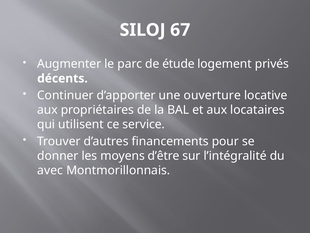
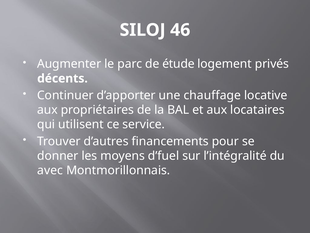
67: 67 -> 46
ouverture: ouverture -> chauffage
d’être: d’être -> d’fuel
